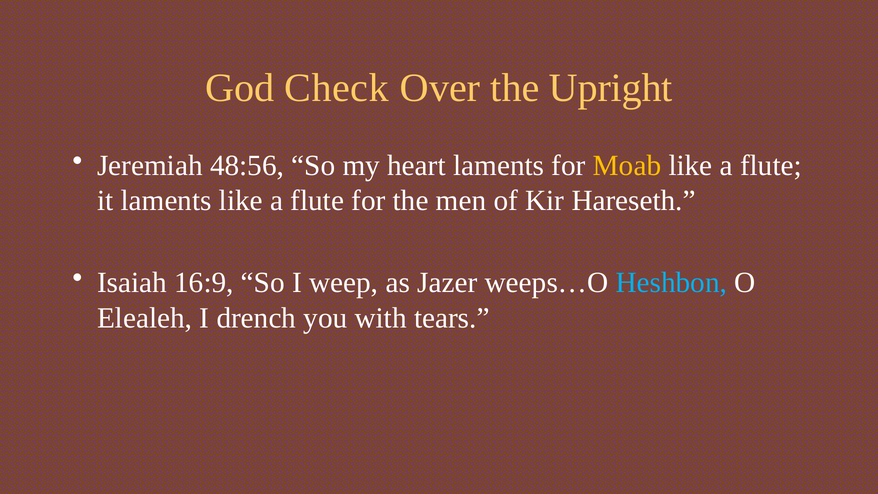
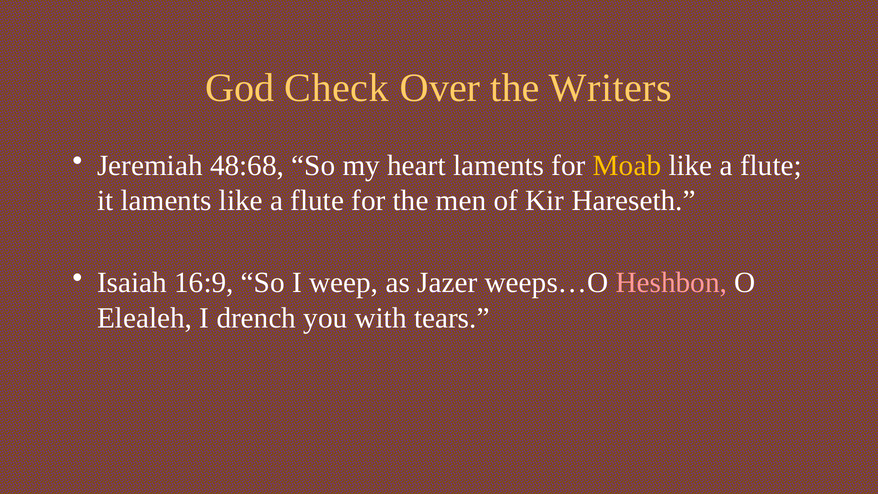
Upright: Upright -> Writers
48:56: 48:56 -> 48:68
Heshbon colour: light blue -> pink
